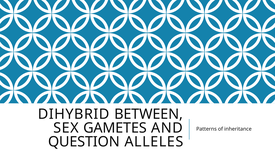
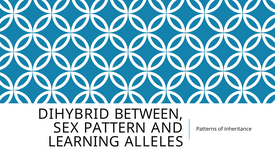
GAMETES: GAMETES -> PATTERN
QUESTION: QUESTION -> LEARNING
